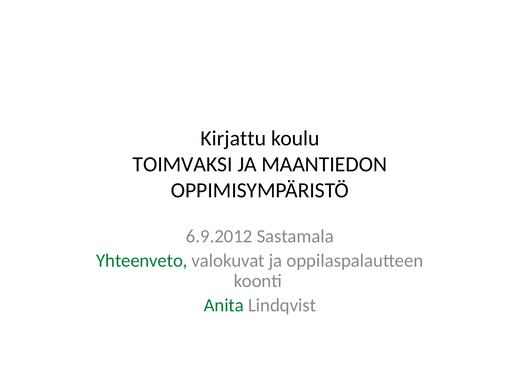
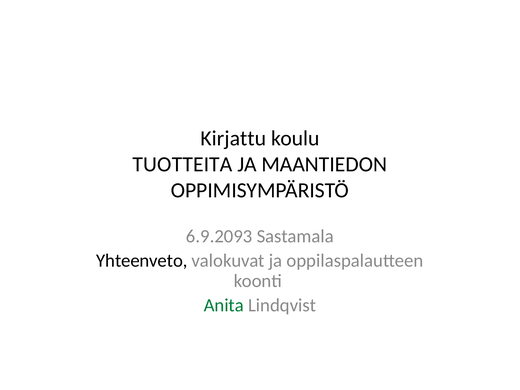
TOIMVAKSI: TOIMVAKSI -> TUOTTEITA
6.9.2012: 6.9.2012 -> 6.9.2093
Yhteenveto colour: green -> black
